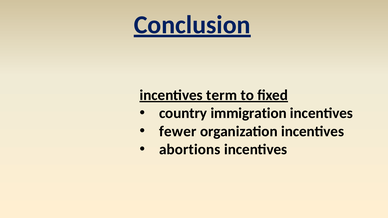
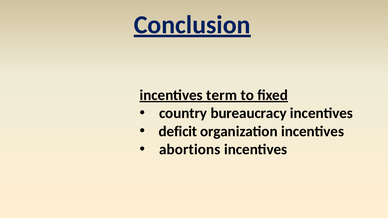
immigration: immigration -> bureaucracy
fewer: fewer -> deficit
